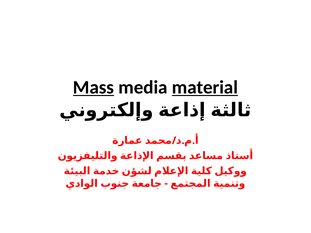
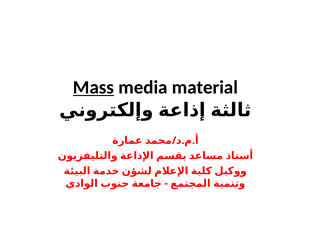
material underline: present -> none
